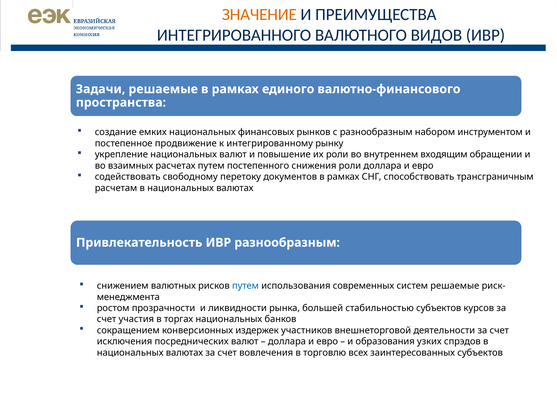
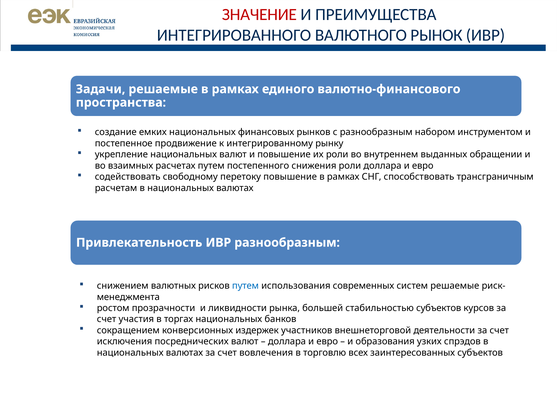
ЗНАЧЕНИЕ colour: orange -> red
ВИДОВ: ВИДОВ -> РЫНОК
входящим: входящим -> выданных
перетоку документов: документов -> повышение
